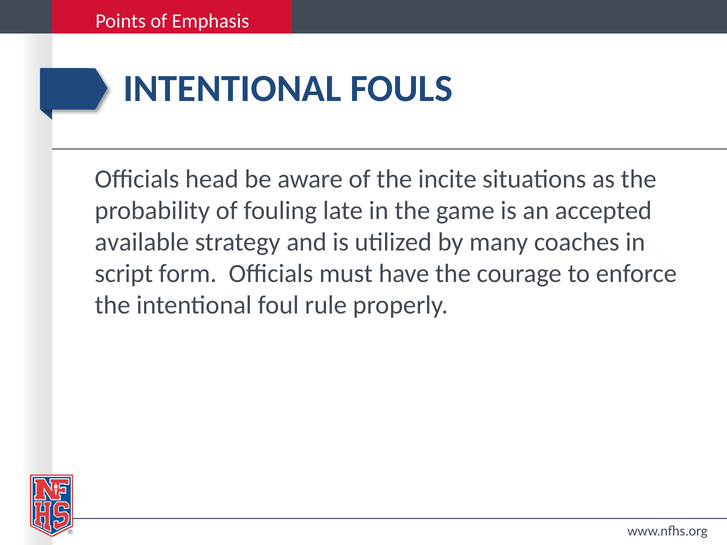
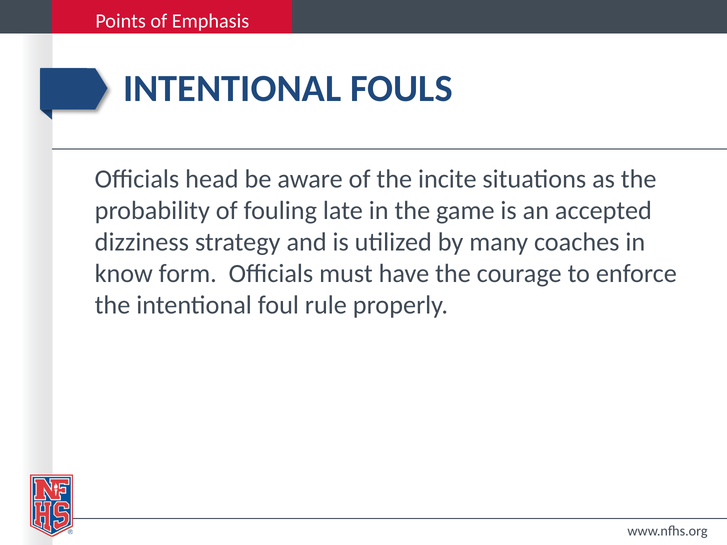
available: available -> dizziness
script: script -> know
